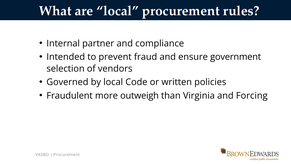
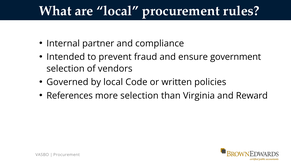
Fraudulent: Fraudulent -> References
more outweigh: outweigh -> selection
Forcing: Forcing -> Reward
